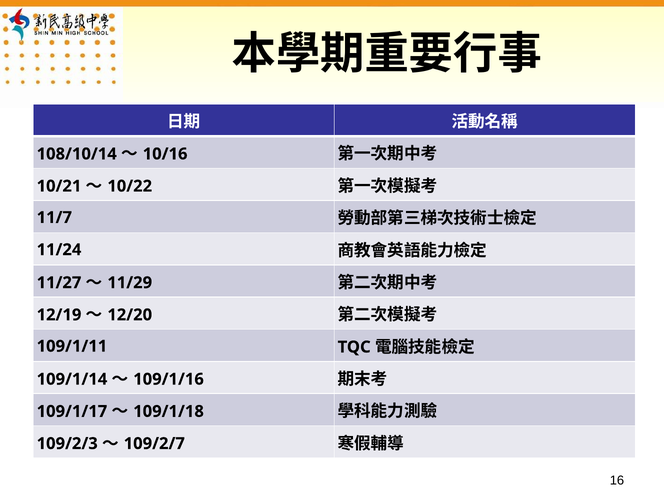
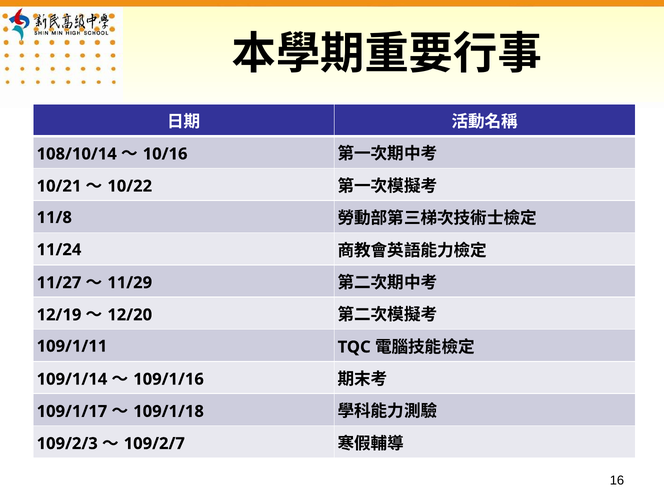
11/7: 11/7 -> 11/8
